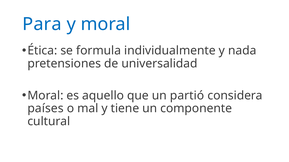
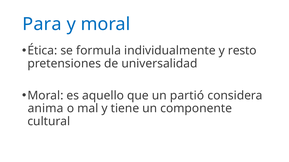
nada: nada -> resto
países: países -> anima
